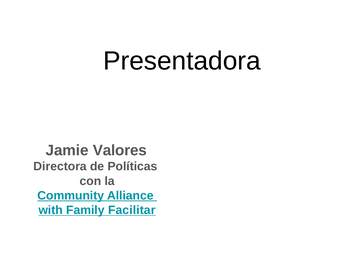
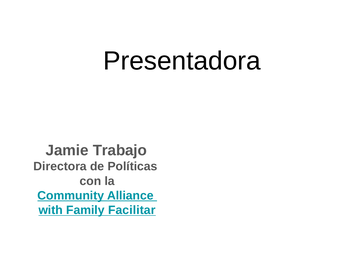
Valores: Valores -> Trabajo
